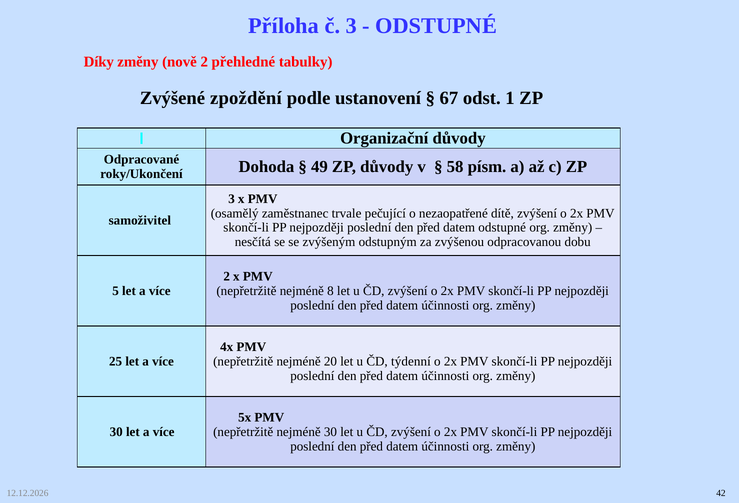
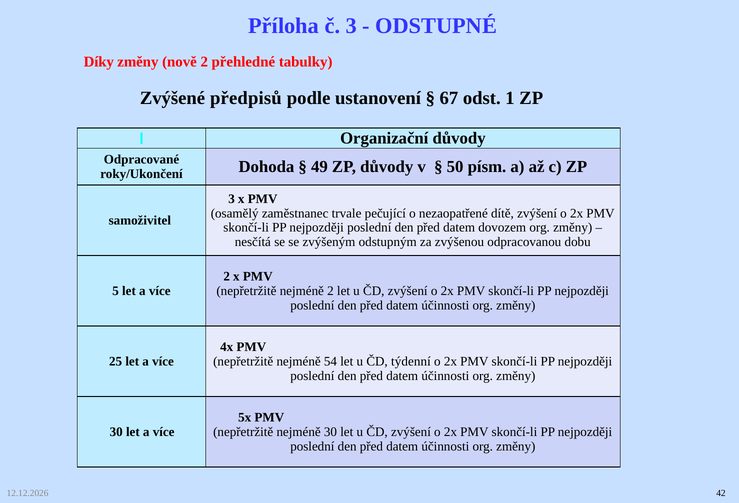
zpoždění: zpoždění -> předpisů
58: 58 -> 50
datem odstupné: odstupné -> dovozem
nejméně 8: 8 -> 2
20: 20 -> 54
